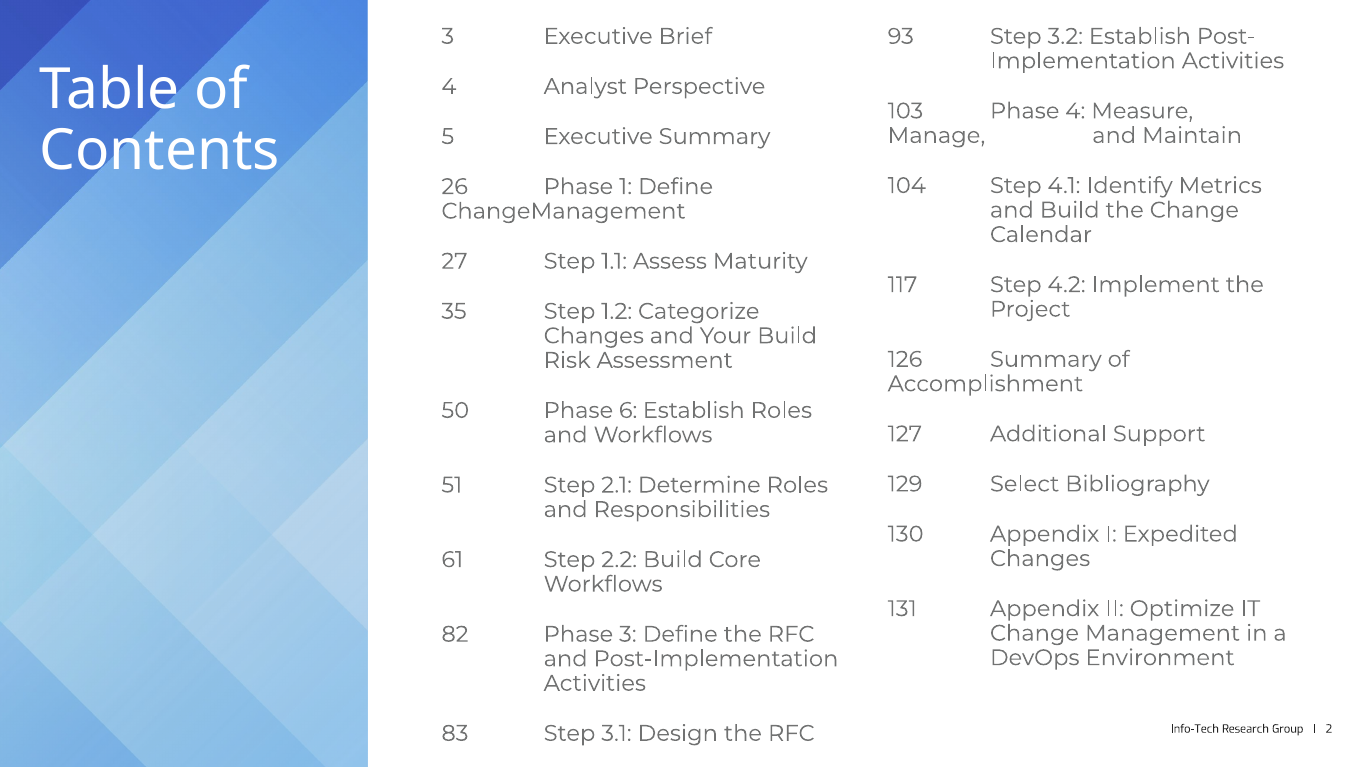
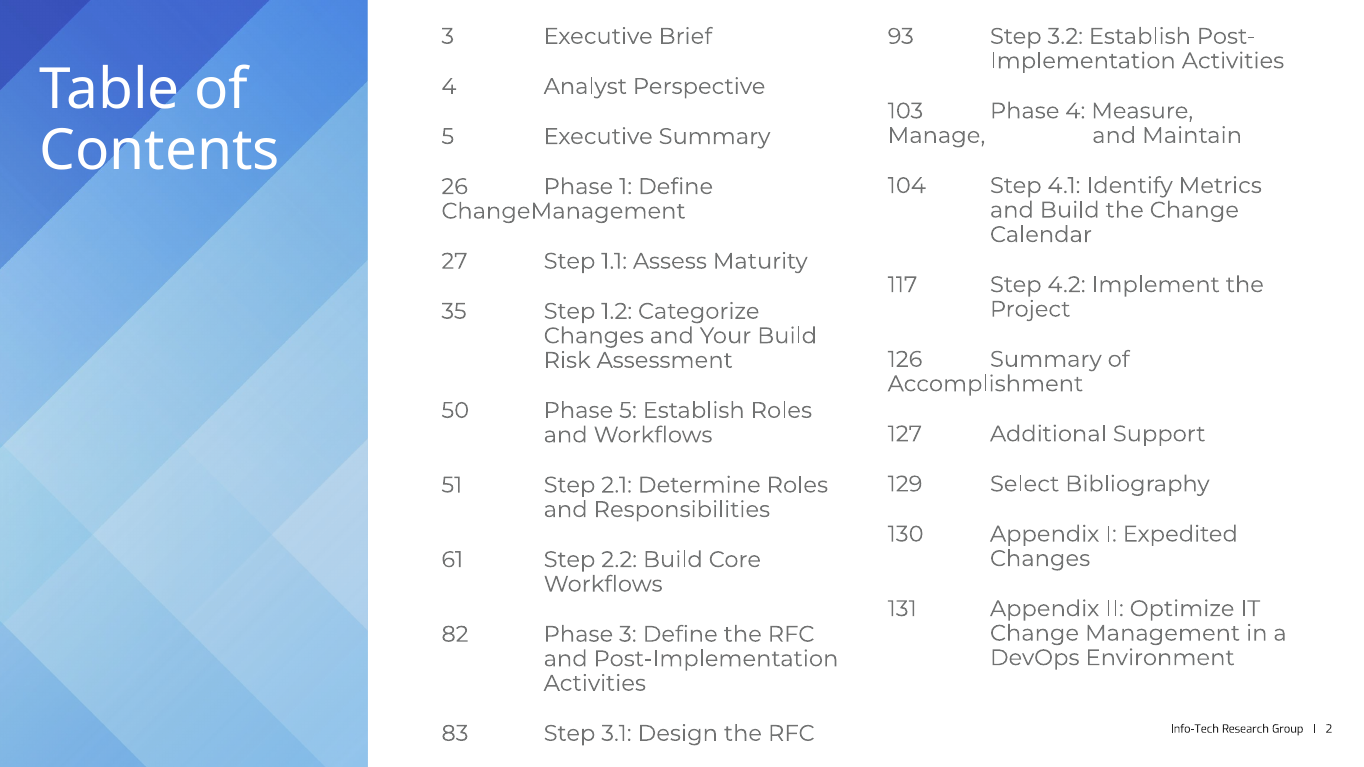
Phase 6: 6 -> 5
